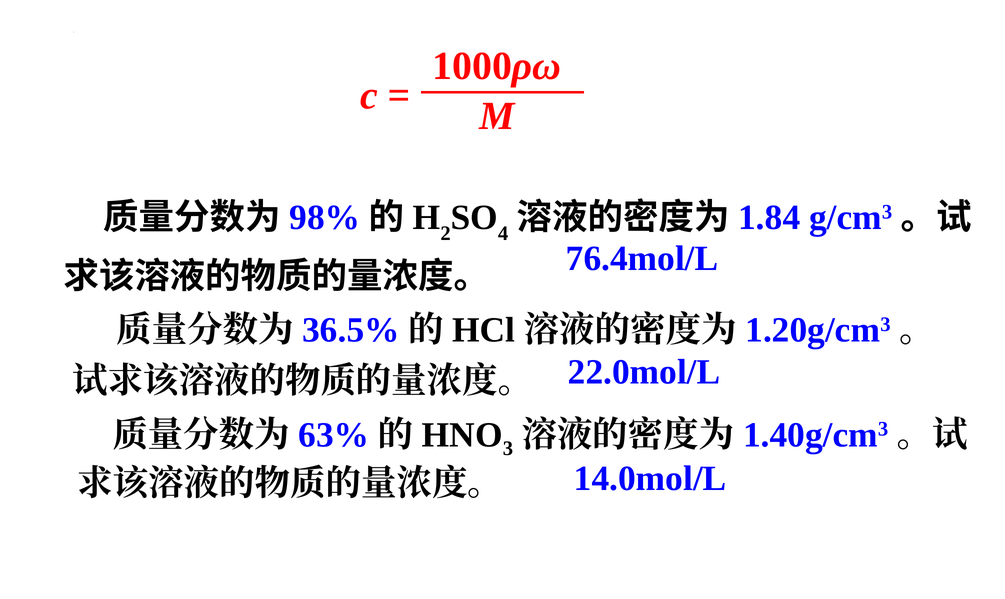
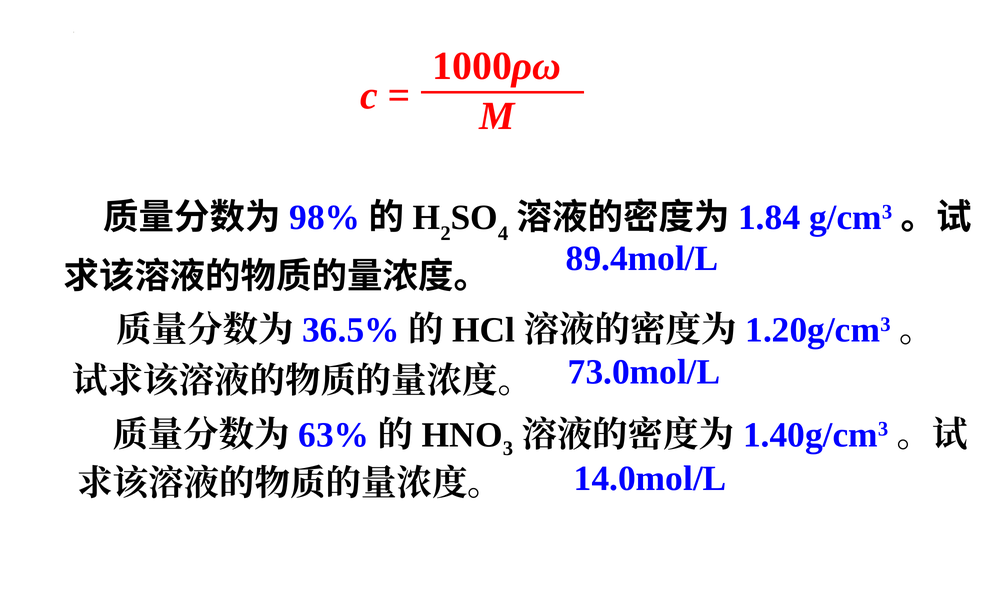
76.4mol/L: 76.4mol/L -> 89.4mol/L
22.0mol/L: 22.0mol/L -> 73.0mol/L
